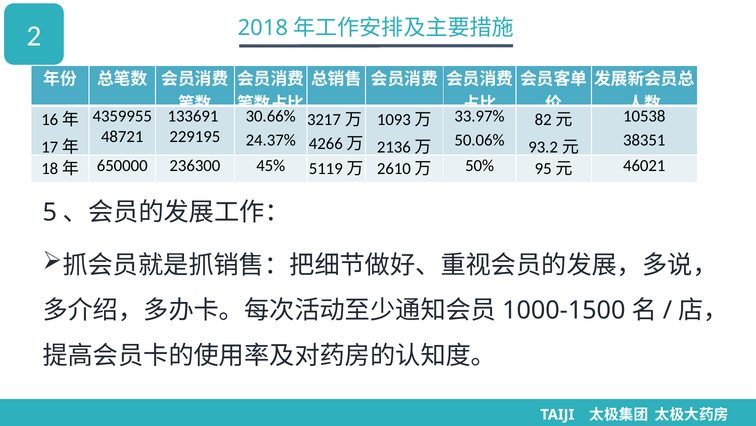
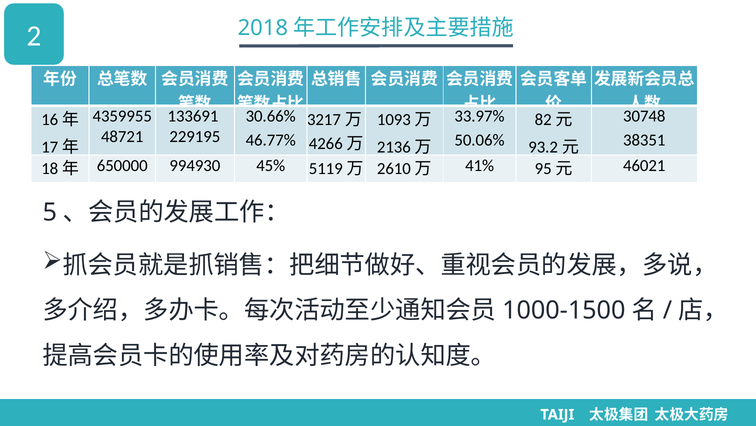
10538: 10538 -> 30748
24.37%: 24.37% -> 46.77%
236300: 236300 -> 994930
50%: 50% -> 41%
